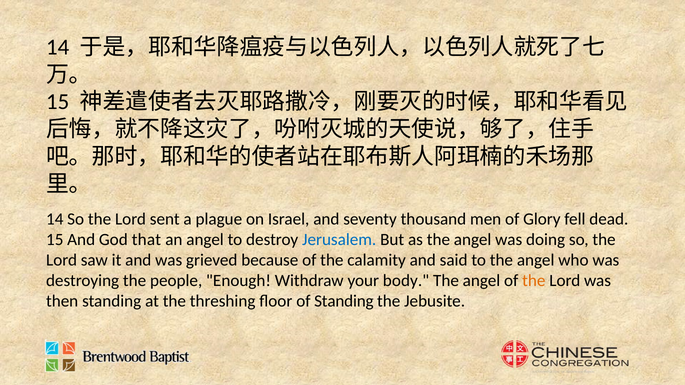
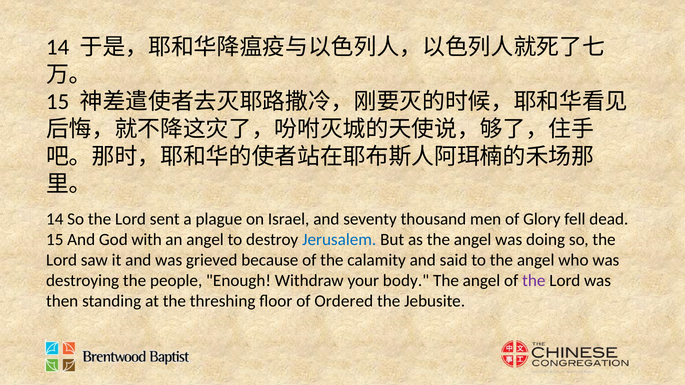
that: that -> with
the at (534, 281) colour: orange -> purple
of Standing: Standing -> Ordered
